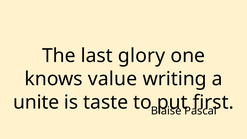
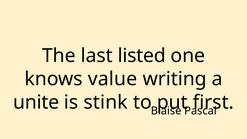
glory: glory -> listed
taste: taste -> stink
